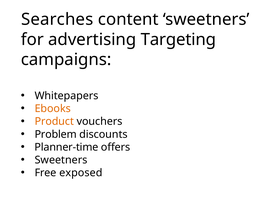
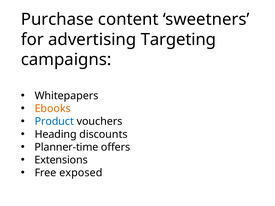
Searches: Searches -> Purchase
Product colour: orange -> blue
Problem: Problem -> Heading
Sweetners at (61, 160): Sweetners -> Extensions
